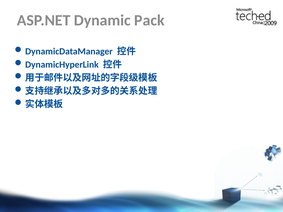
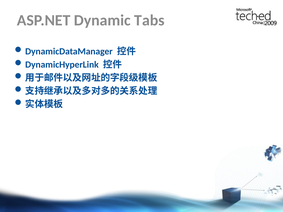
Pack: Pack -> Tabs
